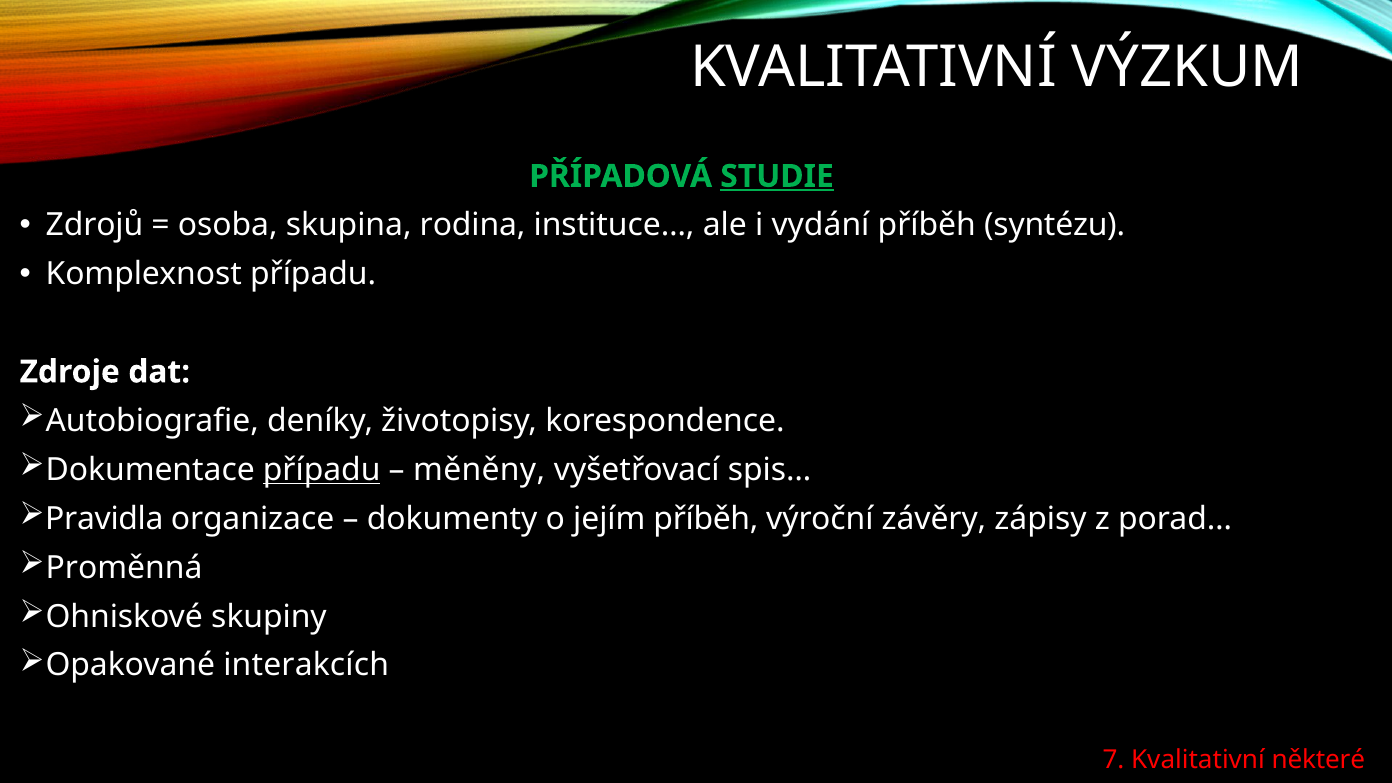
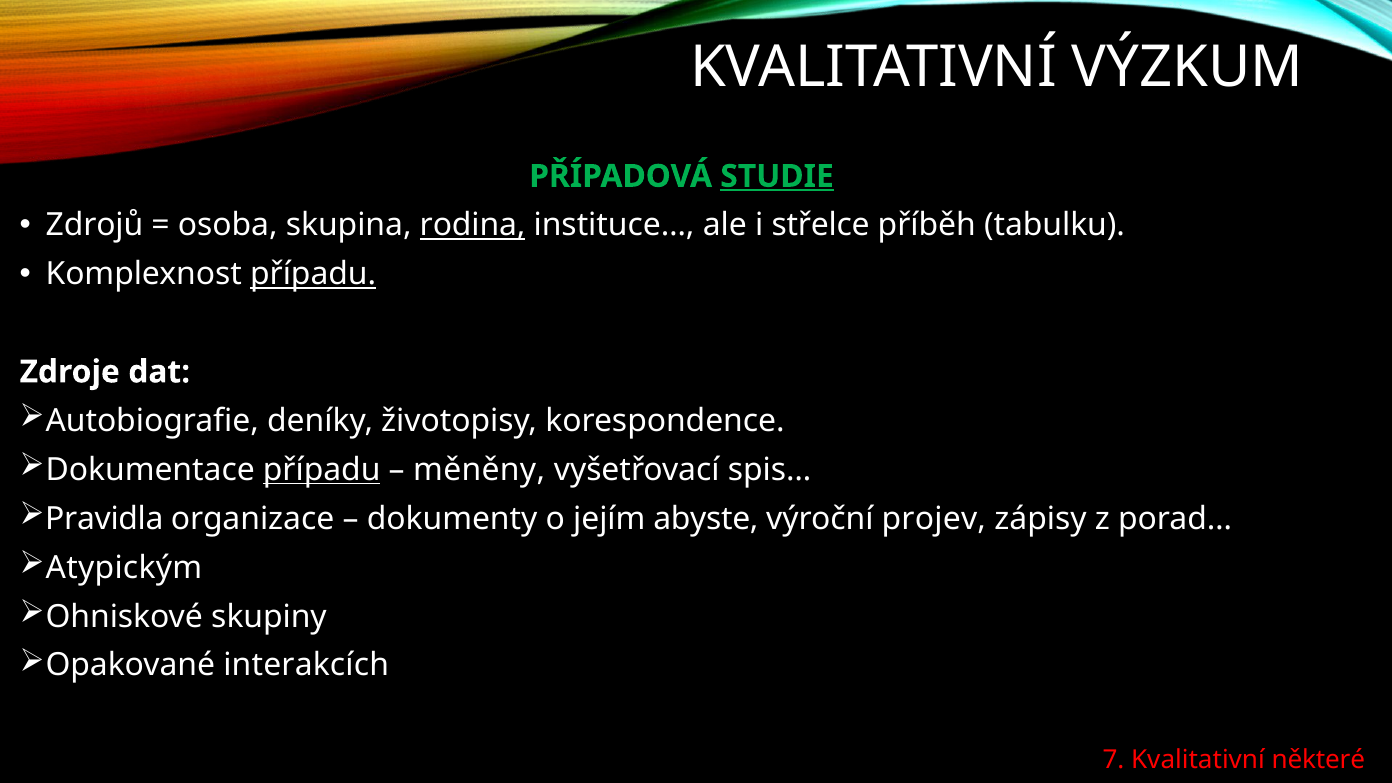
rodina underline: none -> present
vydání: vydání -> střelce
syntézu: syntézu -> tabulku
případu at (313, 274) underline: none -> present
jejím příběh: příběh -> abyste
závěry: závěry -> projev
Proměnná: Proměnná -> Atypickým
